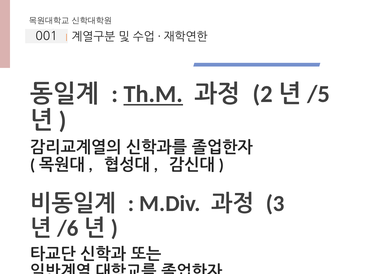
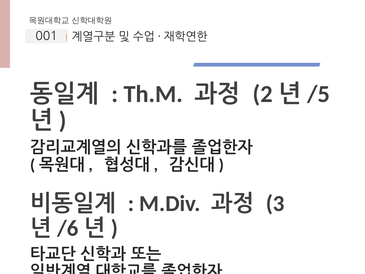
Th.M underline: present -> none
